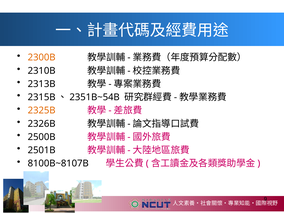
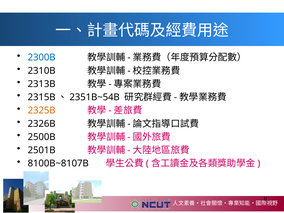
2300B colour: orange -> blue
